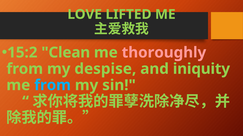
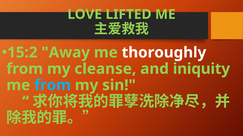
Clean: Clean -> Away
thoroughly colour: pink -> white
despise: despise -> cleanse
